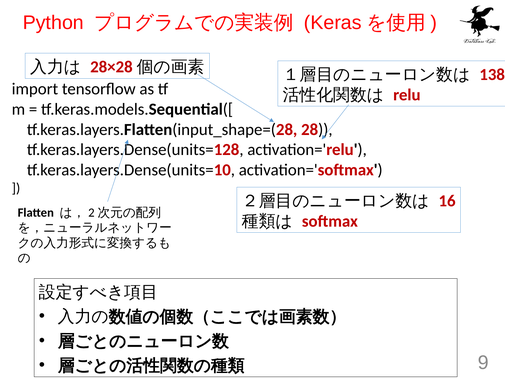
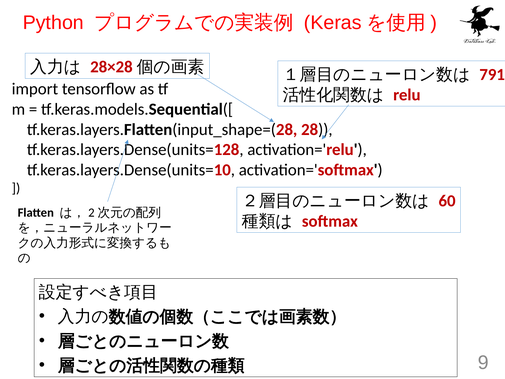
138: 138 -> 791
16: 16 -> 60
